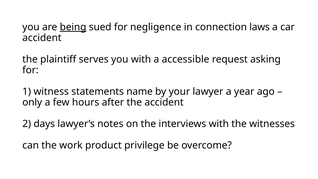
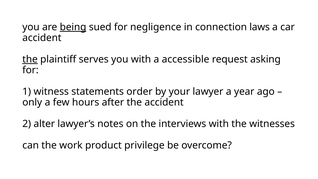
the at (30, 59) underline: none -> present
name: name -> order
days: days -> alter
